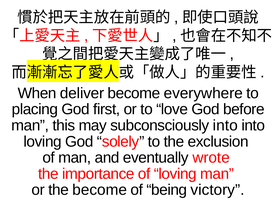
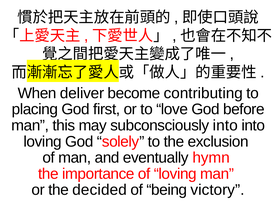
everywhere: everywhere -> contributing
wrote: wrote -> hymn
the become: become -> decided
